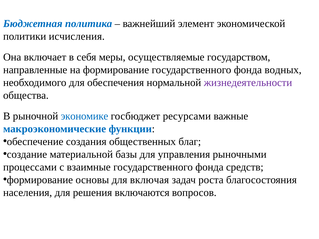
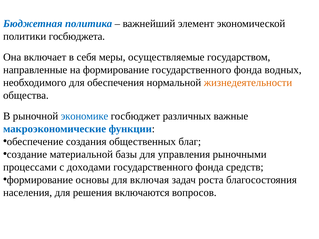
исчисления: исчисления -> госбюджета
жизнедеятельности colour: purple -> orange
ресурсами: ресурсами -> различных
взаимные: взаимные -> доходами
